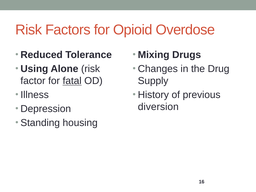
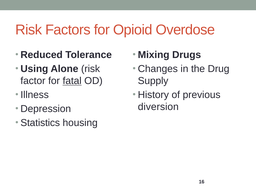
Standing: Standing -> Statistics
